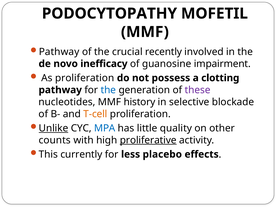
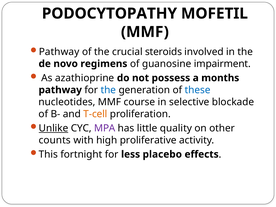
recently: recently -> steroids
inefficacy: inefficacy -> regimens
As proliferation: proliferation -> azathioprine
clotting: clotting -> months
these colour: purple -> blue
history: history -> course
MPA colour: blue -> purple
proliferative underline: present -> none
currently: currently -> fortnight
